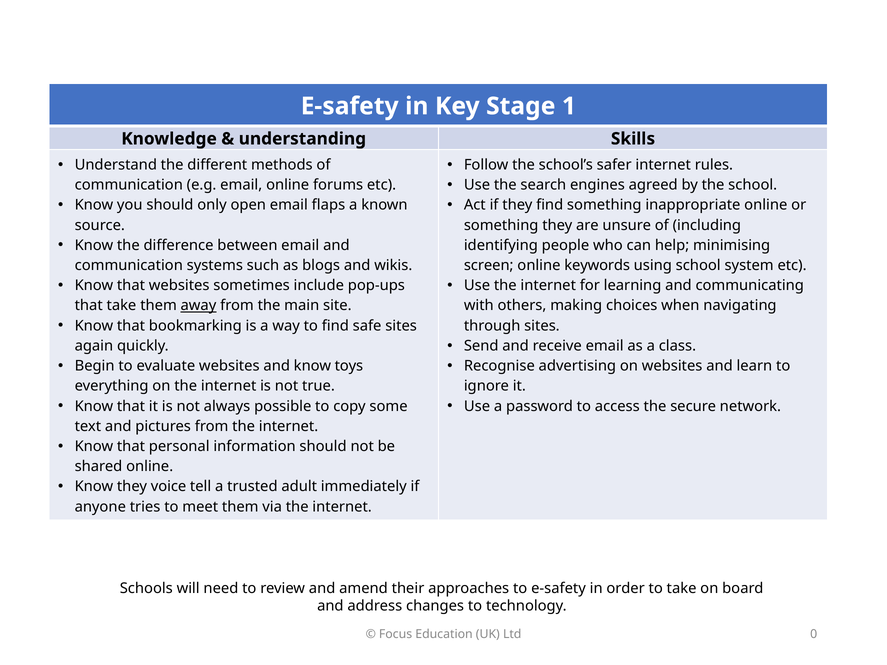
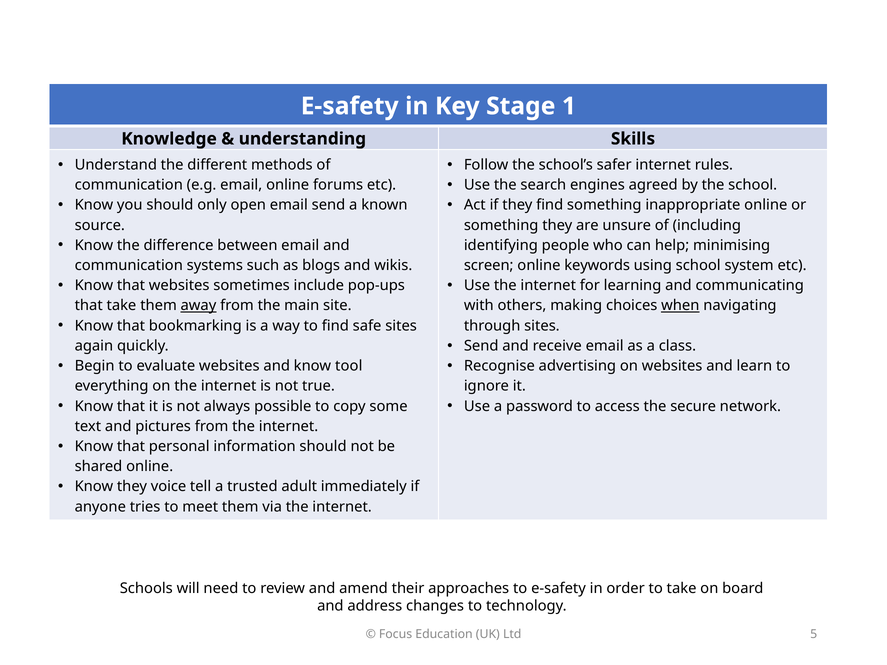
email flaps: flaps -> send
when underline: none -> present
toys: toys -> tool
0: 0 -> 5
